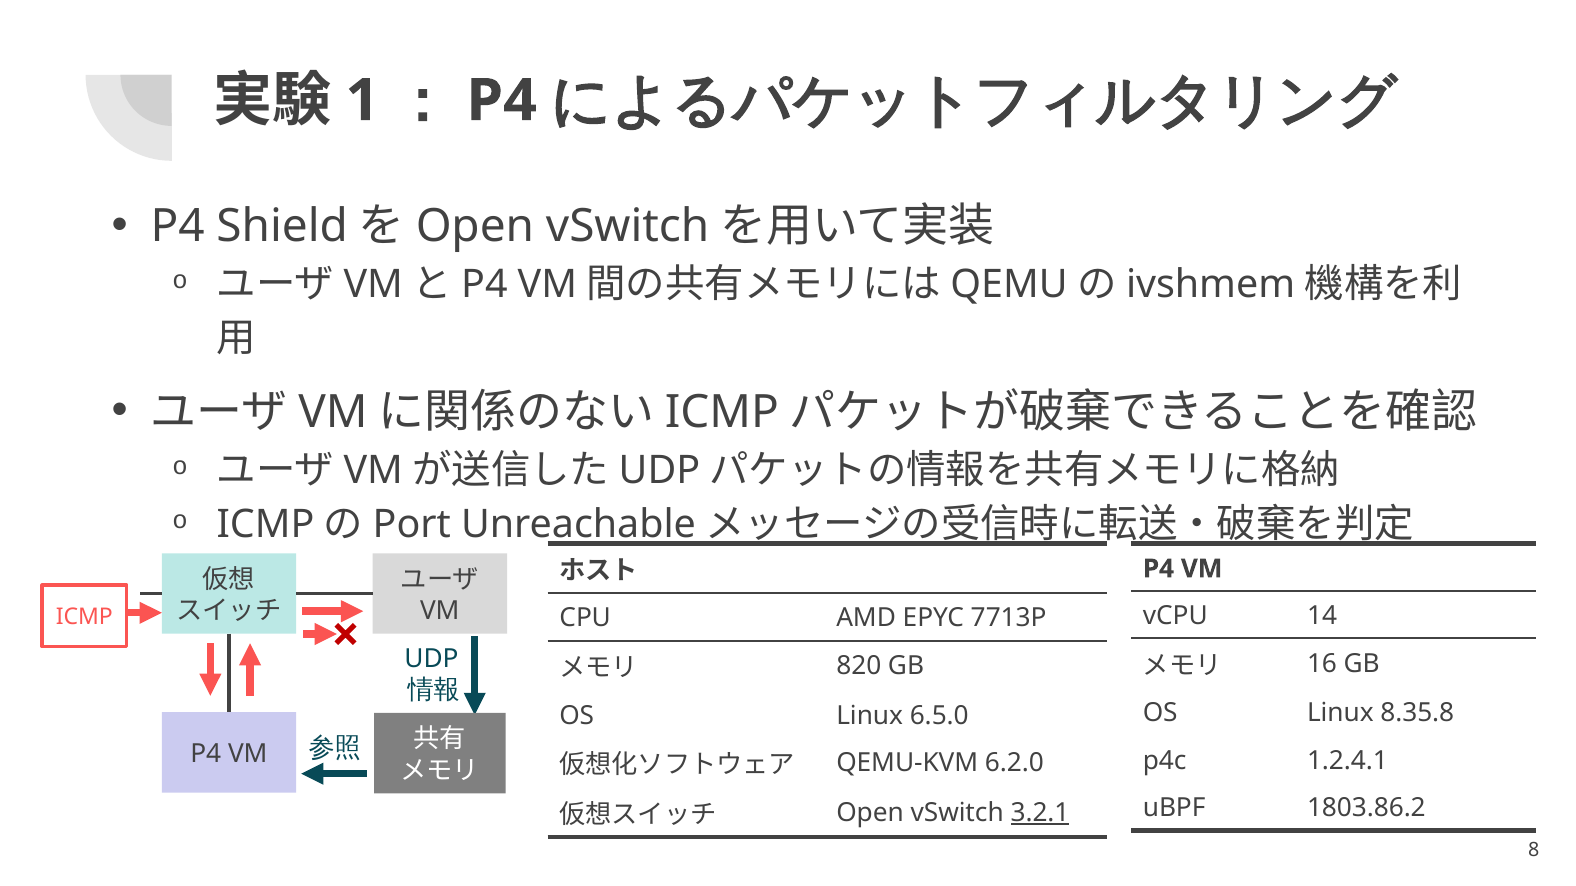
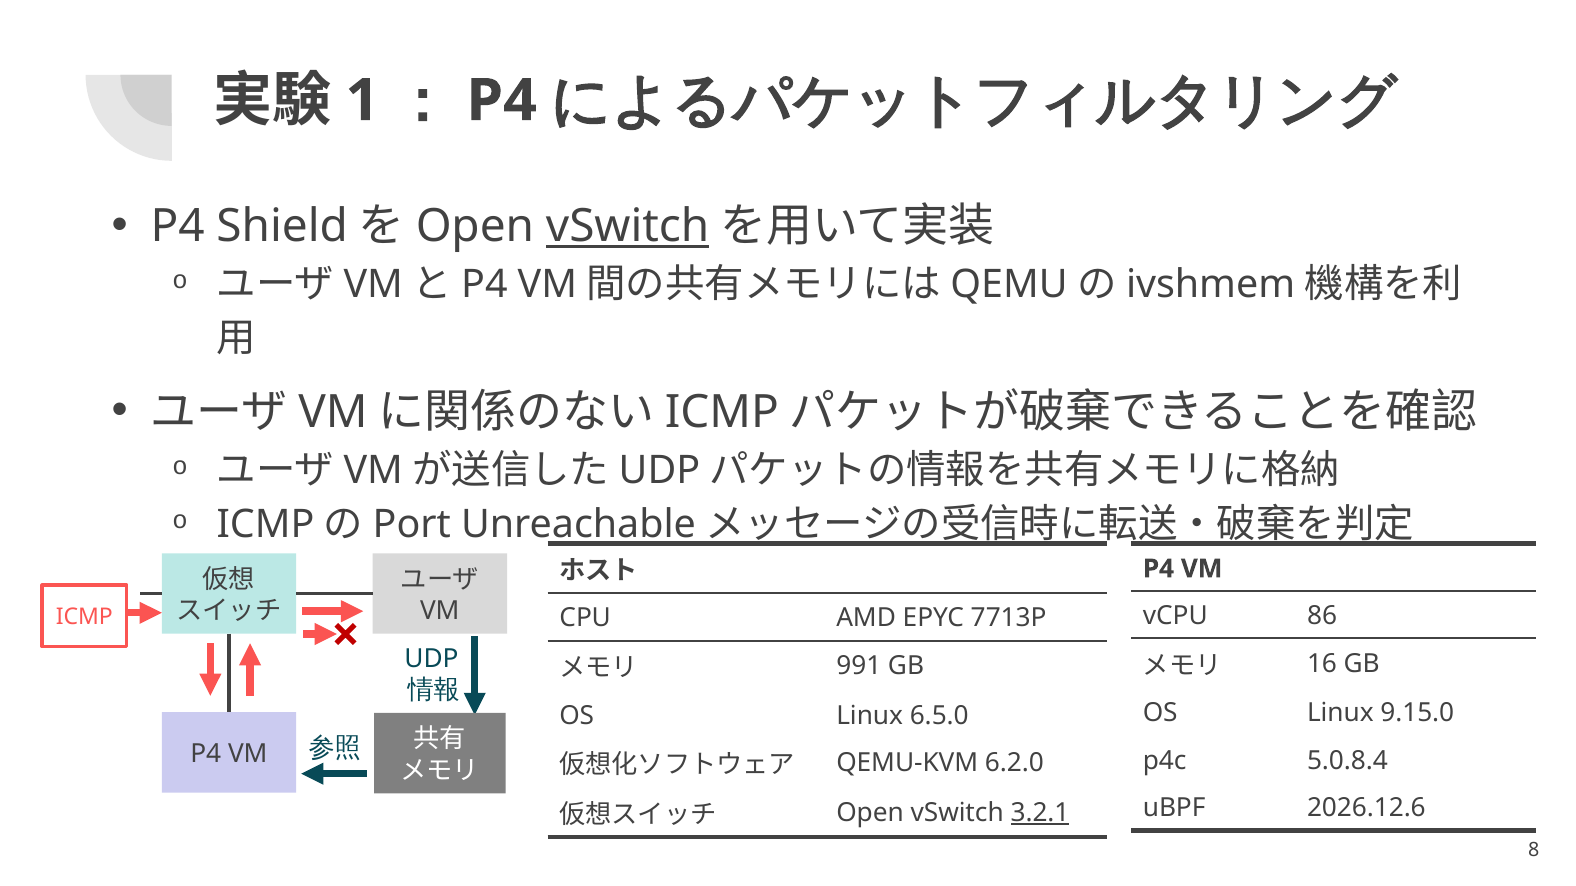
vSwitch at (628, 227) underline: none -> present
14: 14 -> 86
820: 820 -> 991
8.35.8: 8.35.8 -> 9.15.0
1.2.4.1: 1.2.4.1 -> 5.0.8.4
1803.86.2: 1803.86.2 -> 2026.12.6
